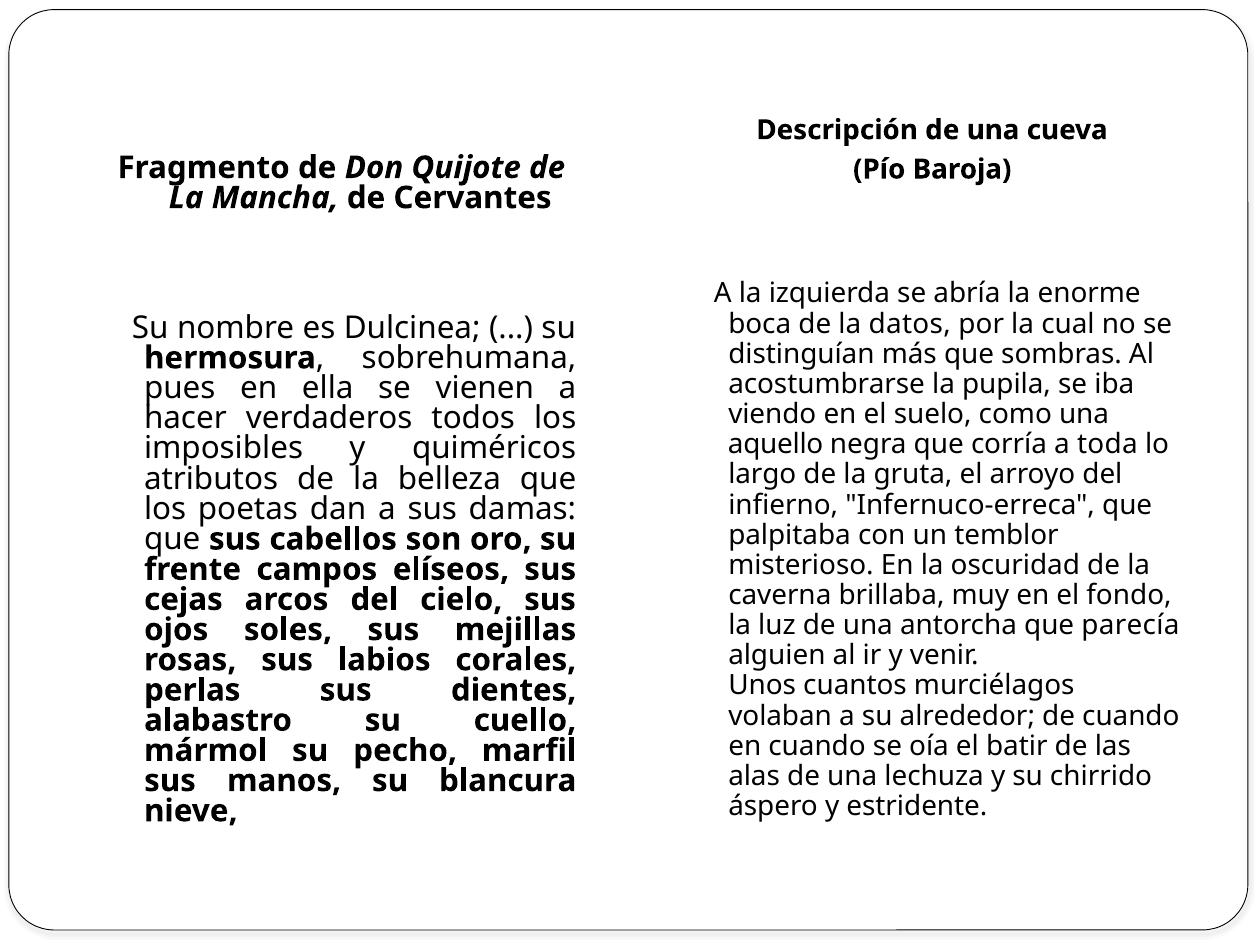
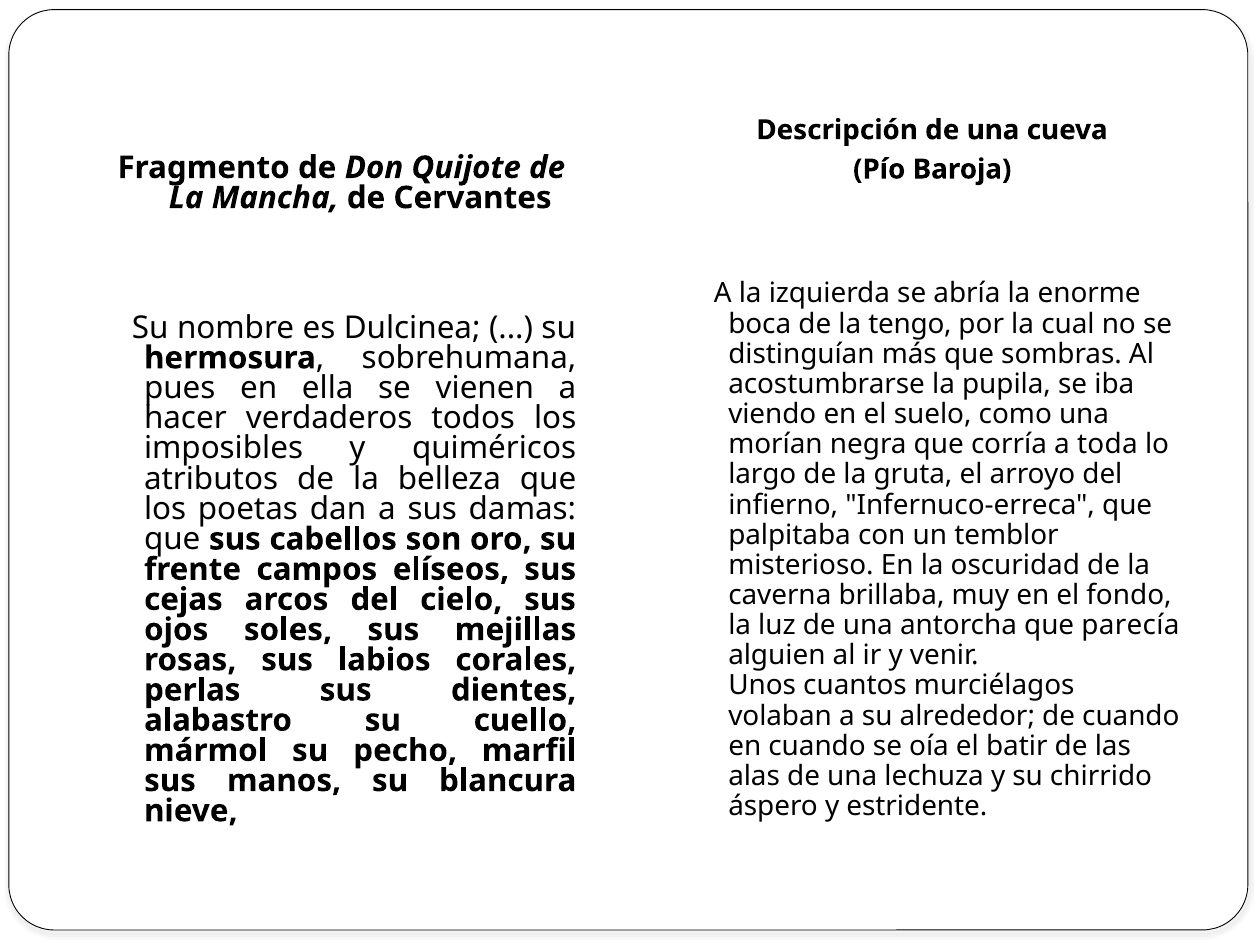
datos: datos -> tengo
aquello: aquello -> morían
